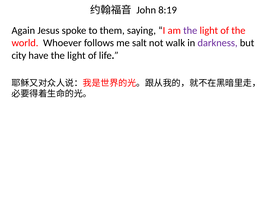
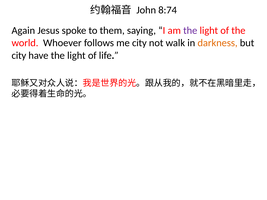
8:19: 8:19 -> 8:74
me salt: salt -> city
darkness colour: purple -> orange
